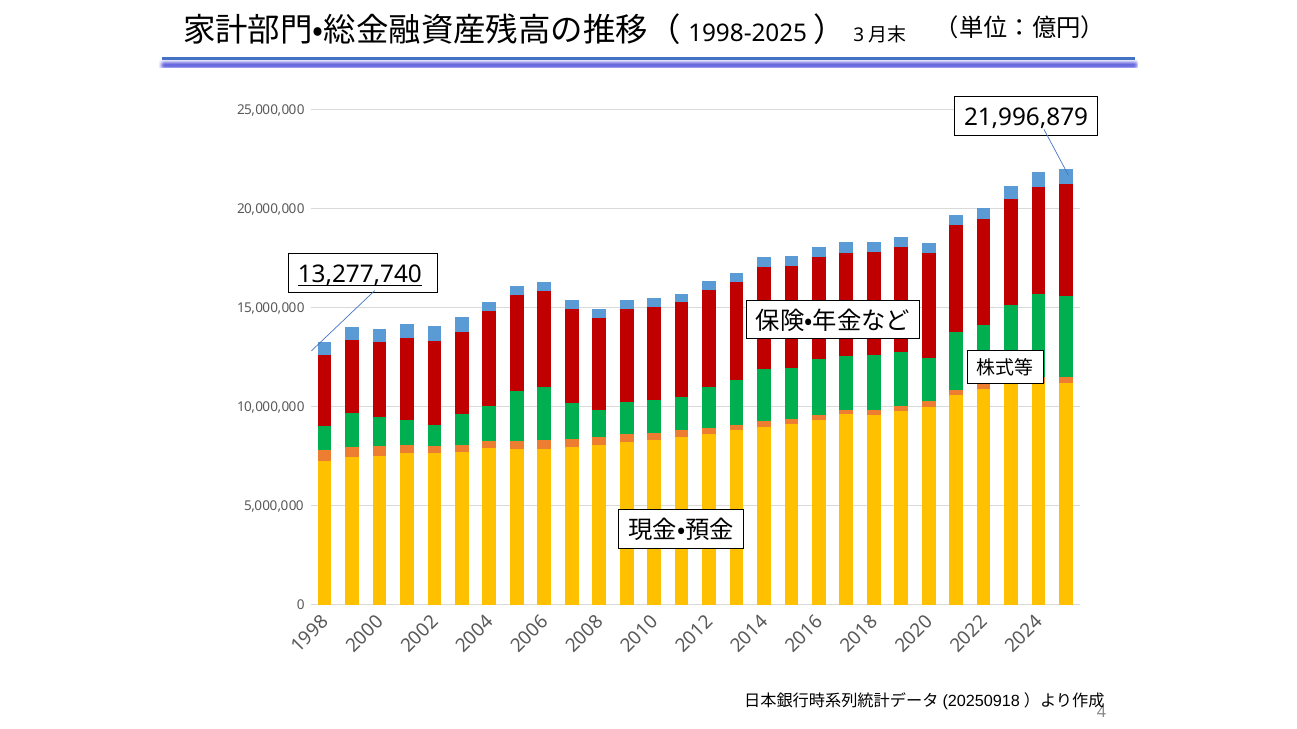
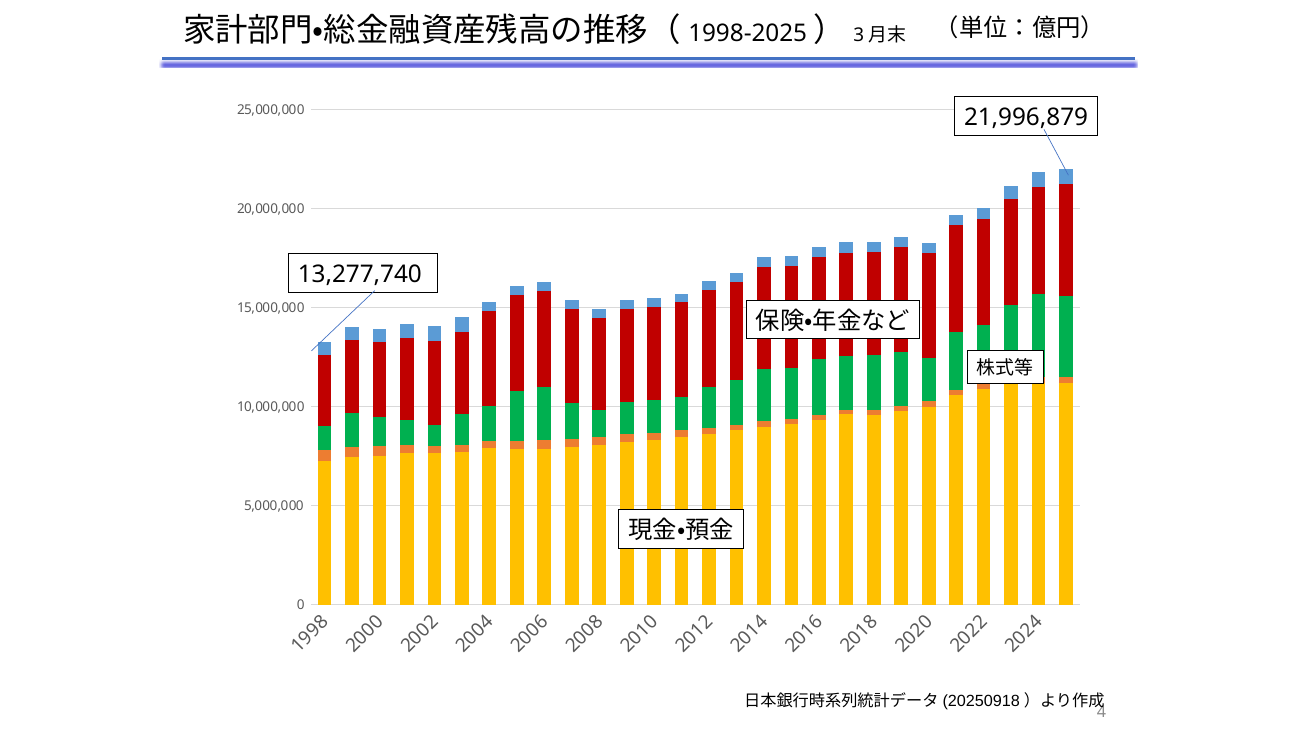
13,277,740 underline: present -> none
